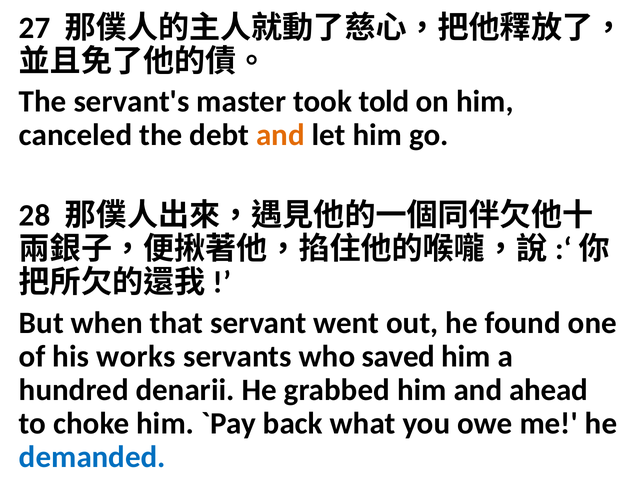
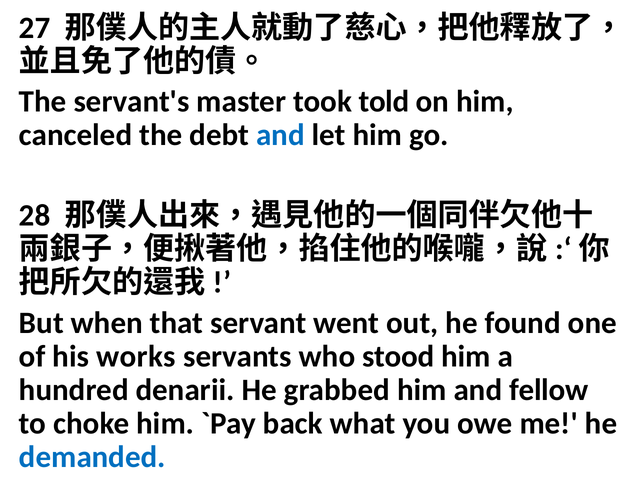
and at (280, 135) colour: orange -> blue
saved: saved -> stood
ahead: ahead -> fellow
